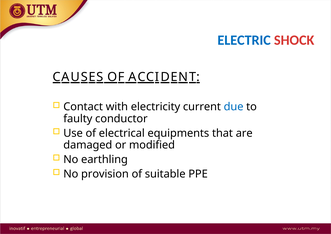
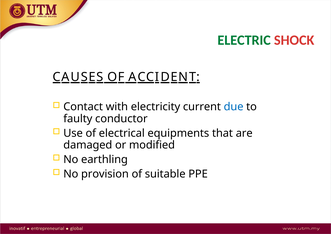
ELECTRIC colour: blue -> green
